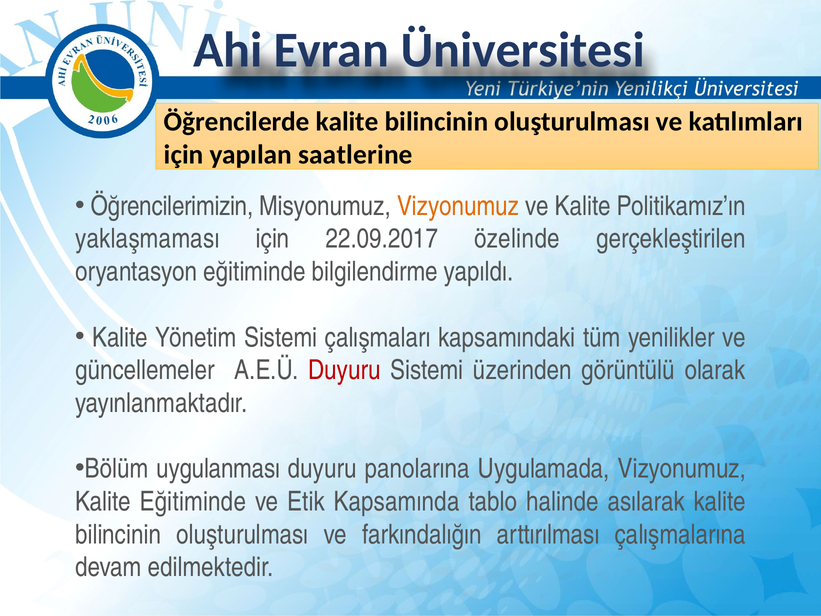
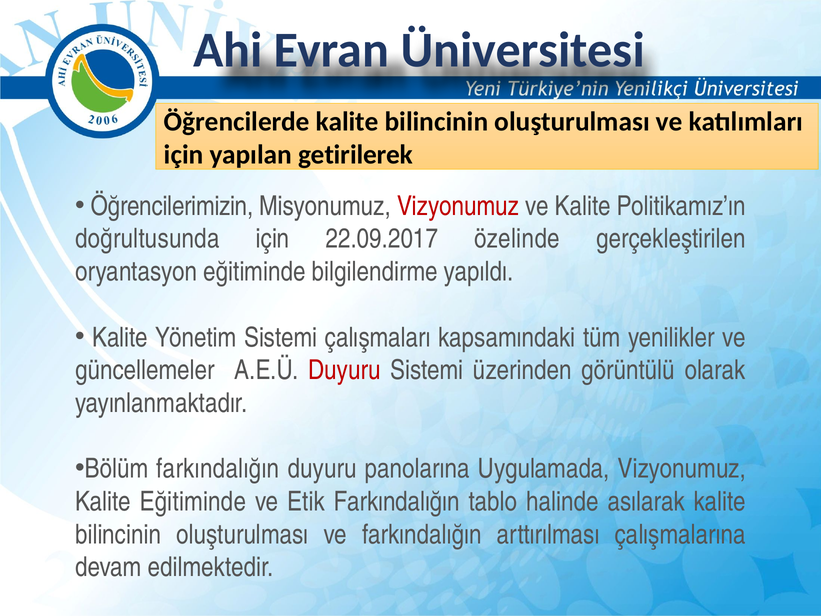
saatlerine: saatlerine -> getirilerek
Vizyonumuz at (458, 206) colour: orange -> red
yaklaşmaması: yaklaşmaması -> doğrultusunda
Bölüm uygulanması: uygulanması -> farkındalığın
Etik Kapsamında: Kapsamında -> Farkındalığın
